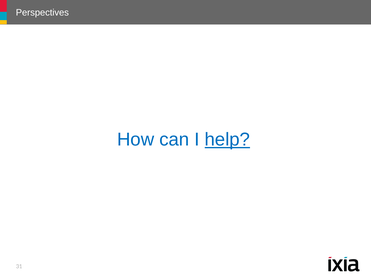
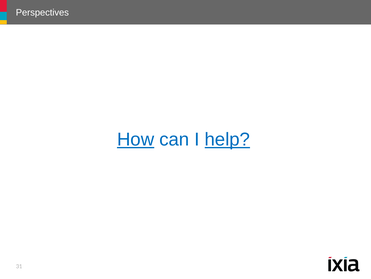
How underline: none -> present
